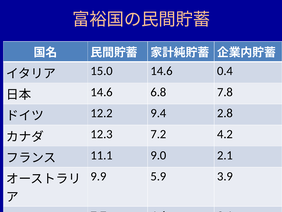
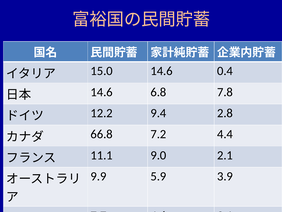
12.3: 12.3 -> 66.8
4.2: 4.2 -> 4.4
